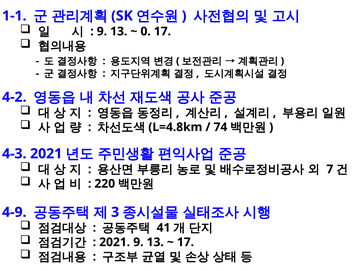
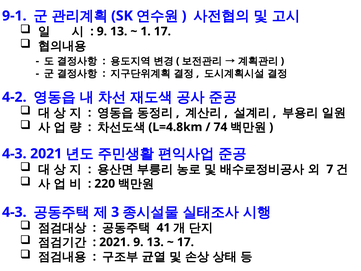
1-1: 1-1 -> 9-1
0: 0 -> 1
4-9 at (14, 212): 4-9 -> 4-3
